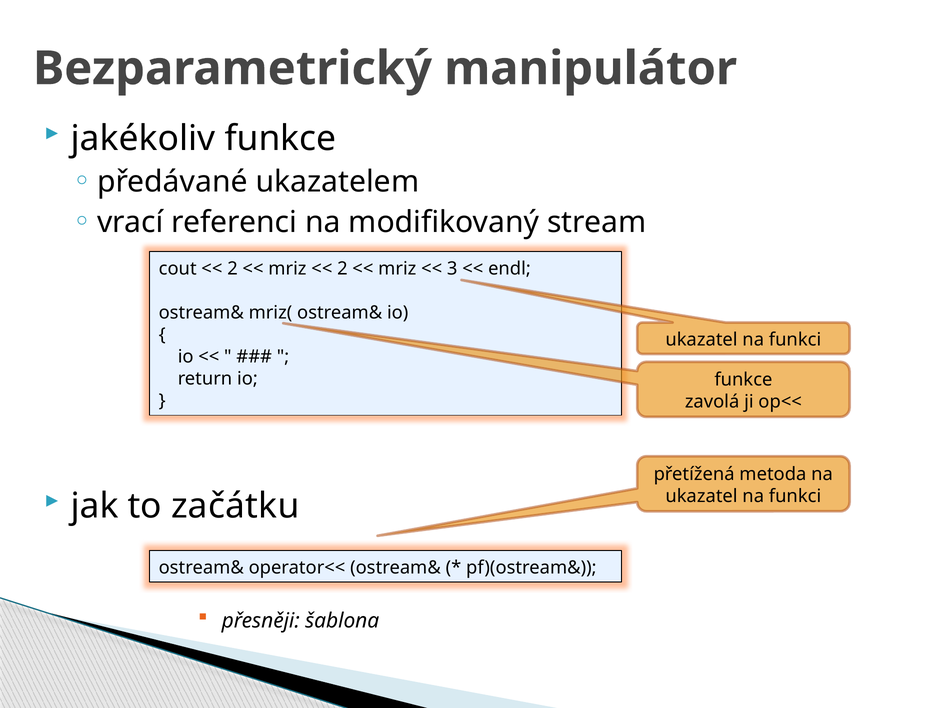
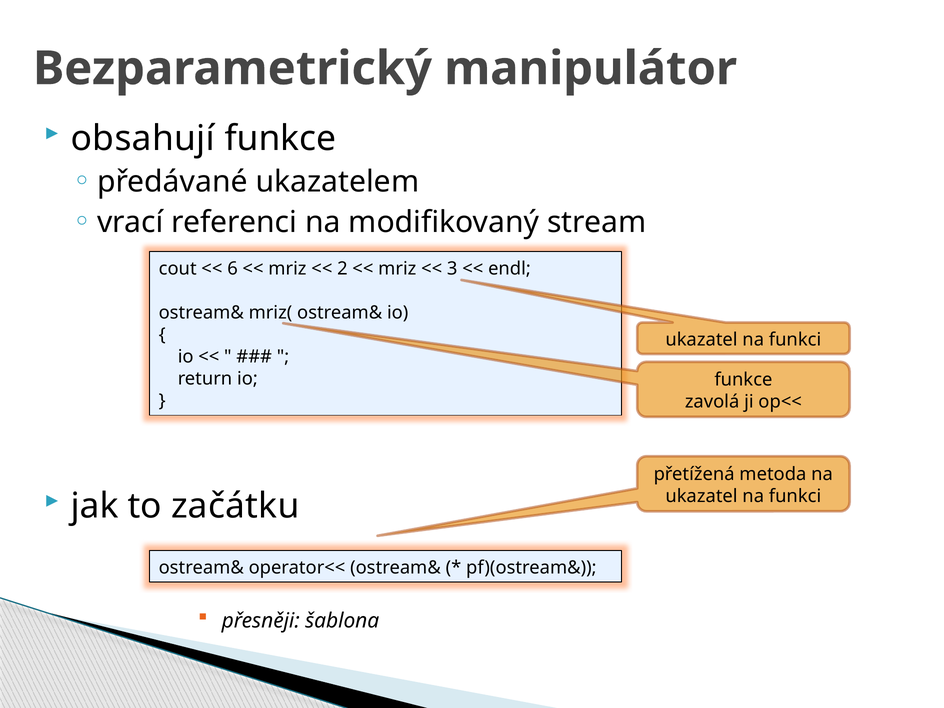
jakékoliv: jakékoliv -> obsahují
2 at (233, 269): 2 -> 6
